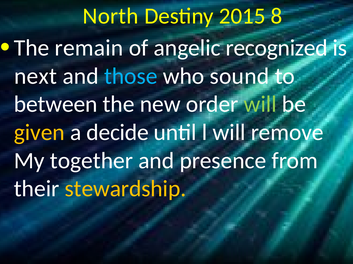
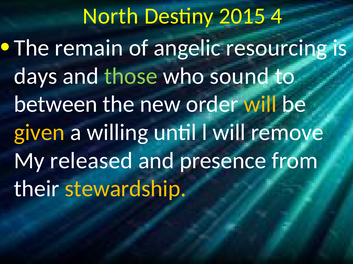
8: 8 -> 4
recognized: recognized -> resourcing
next: next -> days
those colour: light blue -> light green
will at (260, 105) colour: light green -> yellow
decide: decide -> willing
together: together -> released
